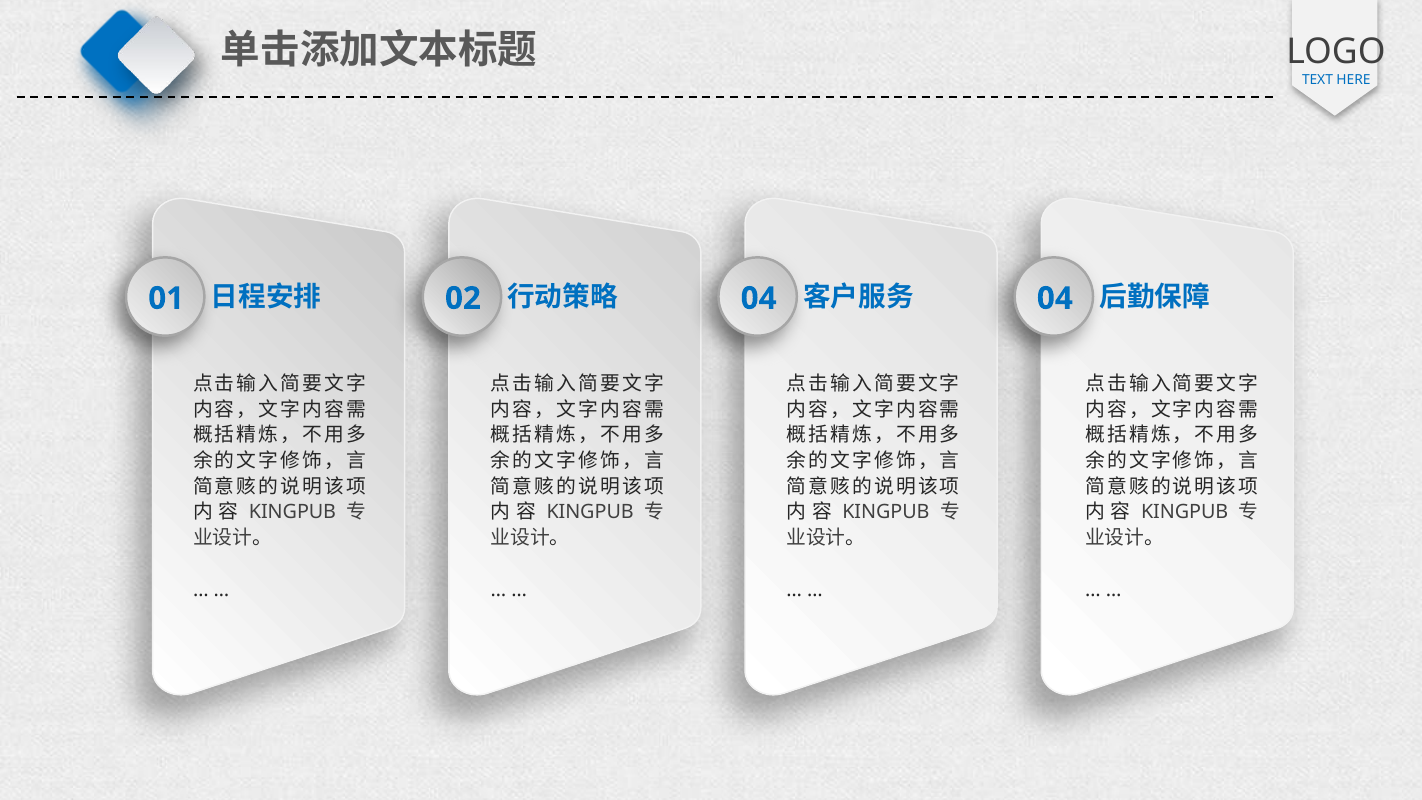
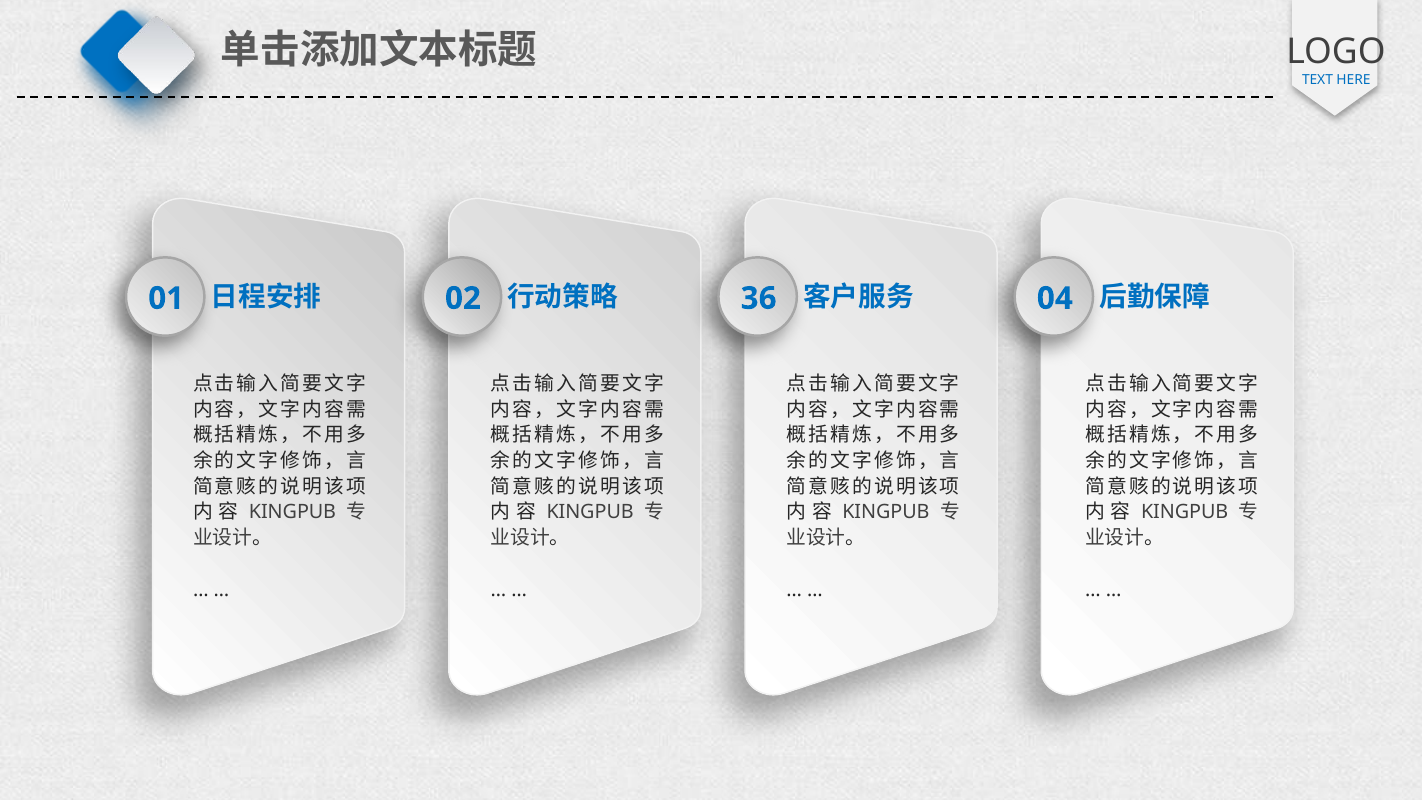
02 04: 04 -> 36
